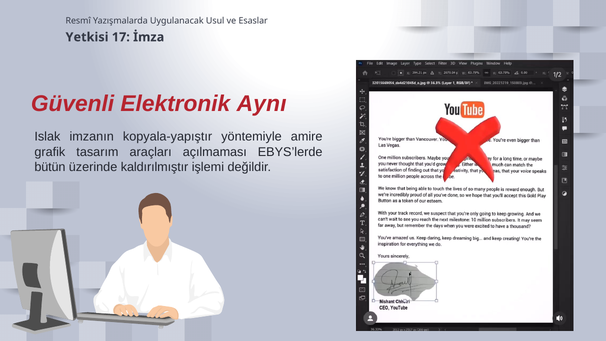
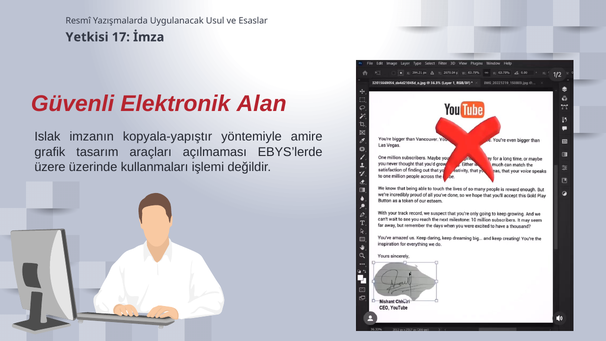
Aynı: Aynı -> Alan
bütün: bütün -> üzere
kaldırılmıştır: kaldırılmıştır -> kullanmaları
